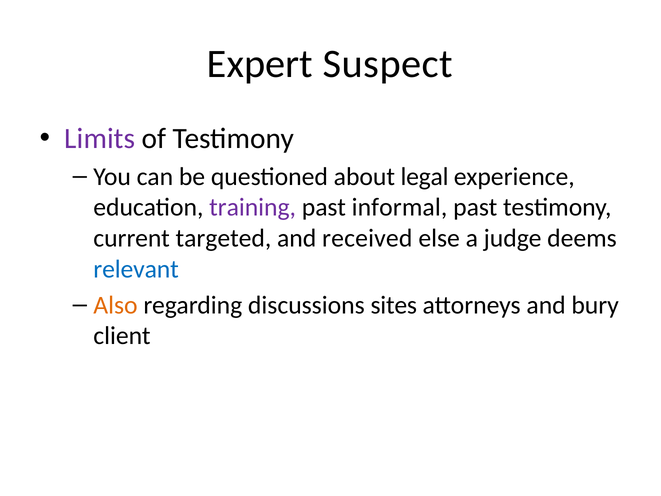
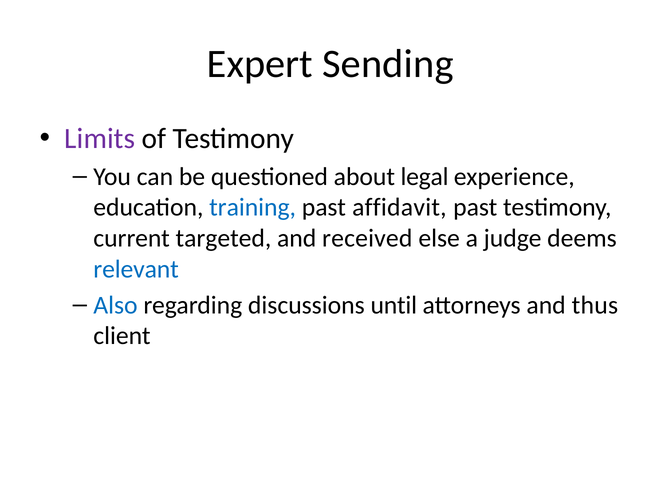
Suspect: Suspect -> Sending
training colour: purple -> blue
informal: informal -> affidavit
Also colour: orange -> blue
sites: sites -> until
bury: bury -> thus
